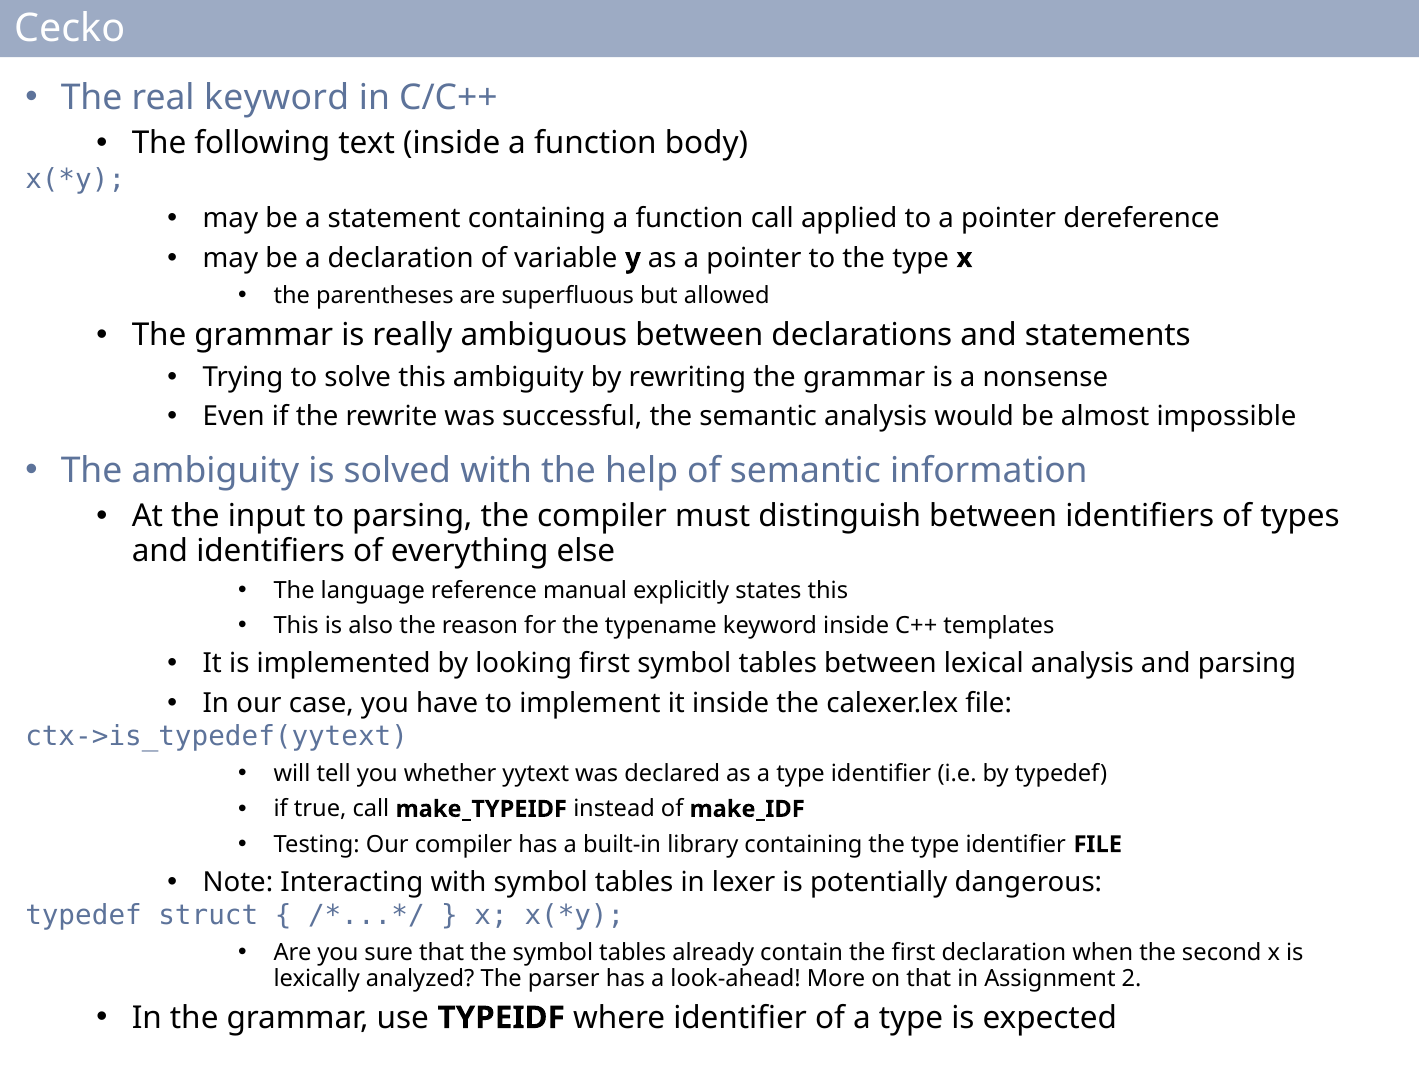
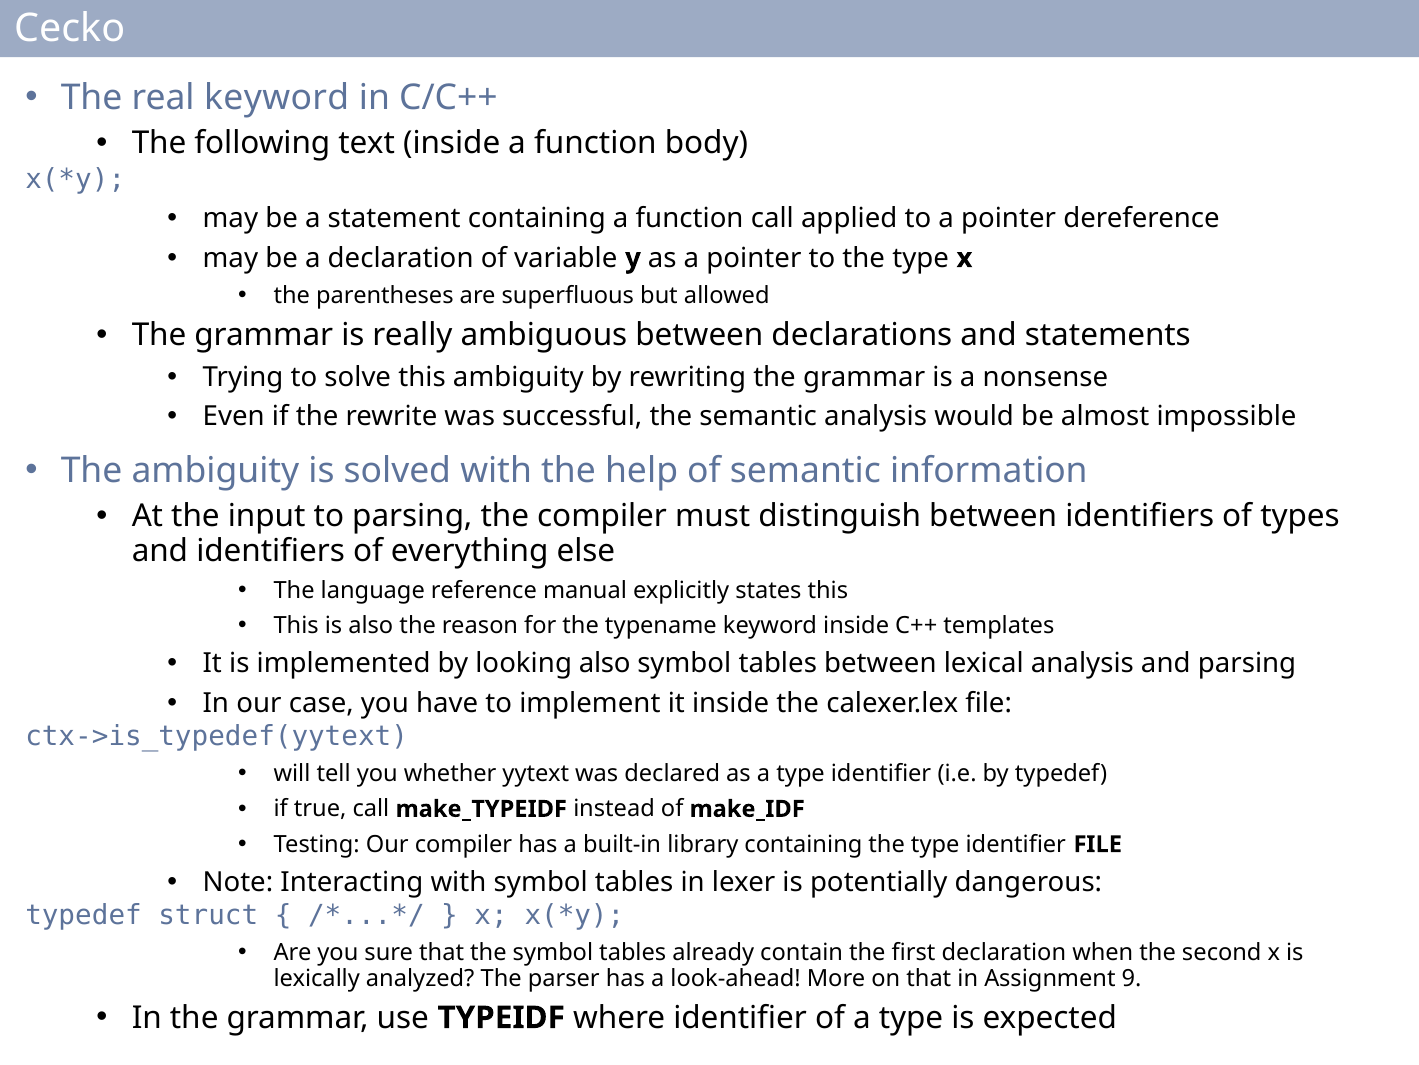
looking first: first -> also
2: 2 -> 9
